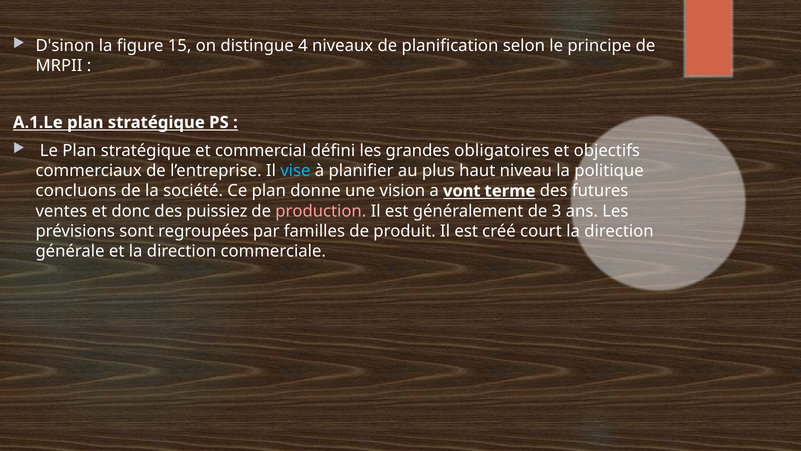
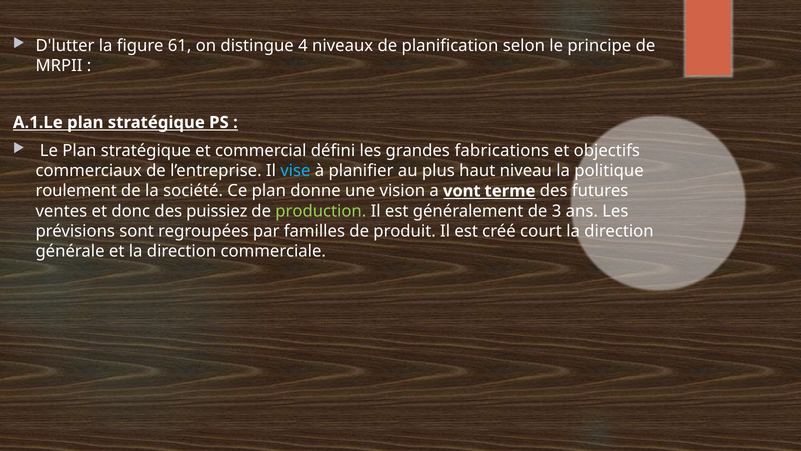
D'sinon: D'sinon -> D'lutter
15: 15 -> 61
obligatoires: obligatoires -> fabrications
concluons: concluons -> roulement
production colour: pink -> light green
